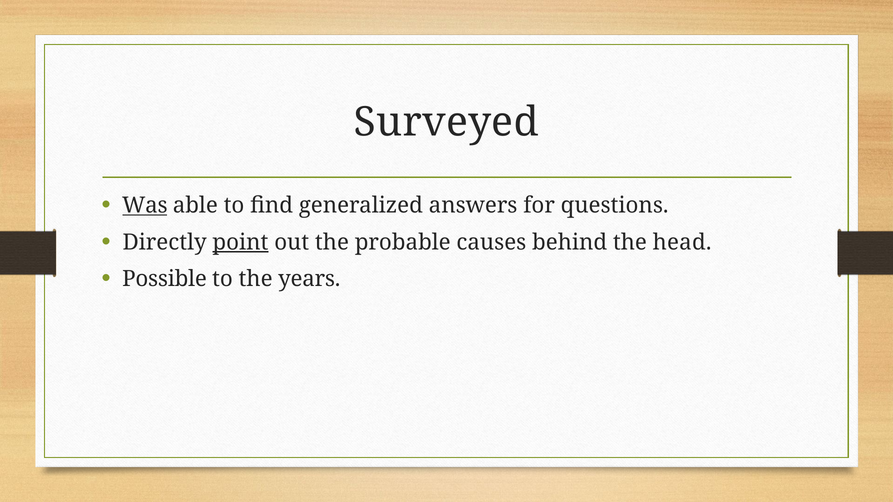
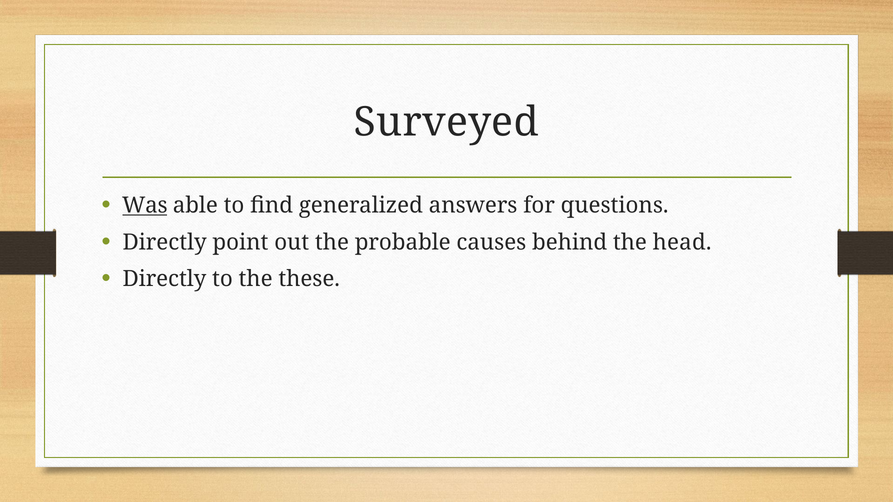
point underline: present -> none
Possible at (165, 279): Possible -> Directly
years: years -> these
